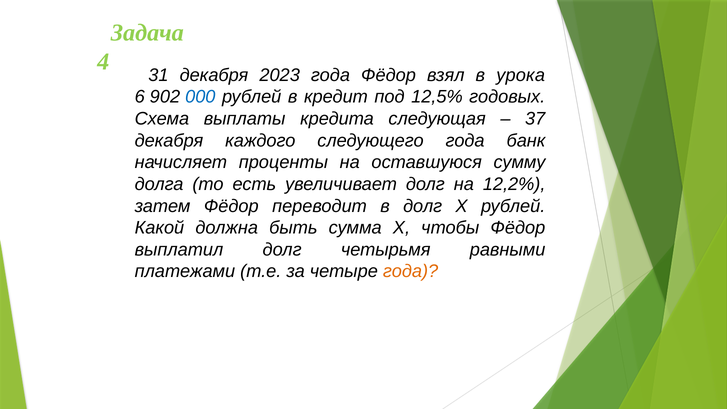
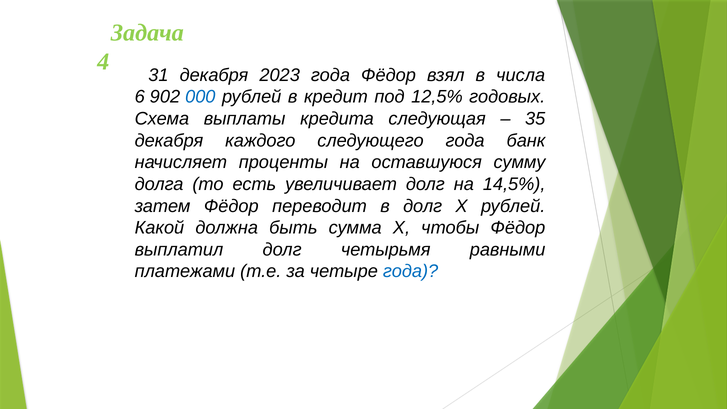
урока: урока -> числа
37: 37 -> 35
12,2%: 12,2% -> 14,5%
года at (411, 271) colour: orange -> blue
